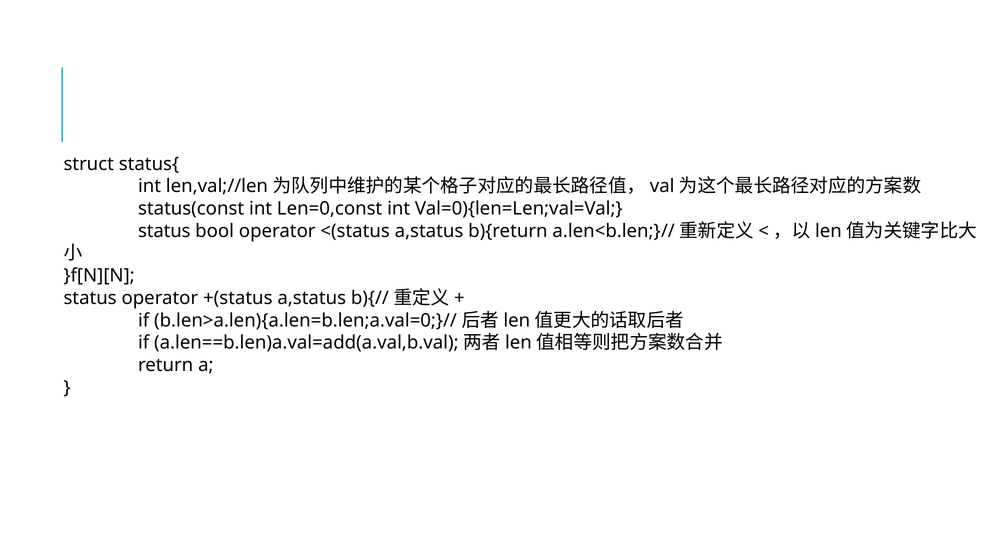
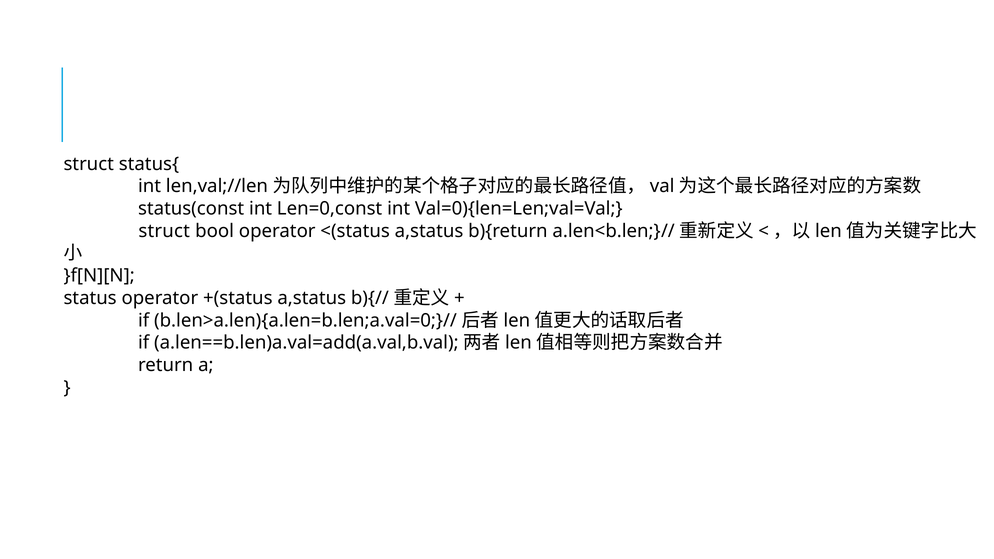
status at (164, 231): status -> struct
